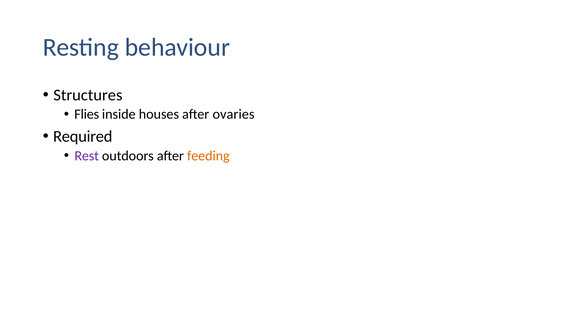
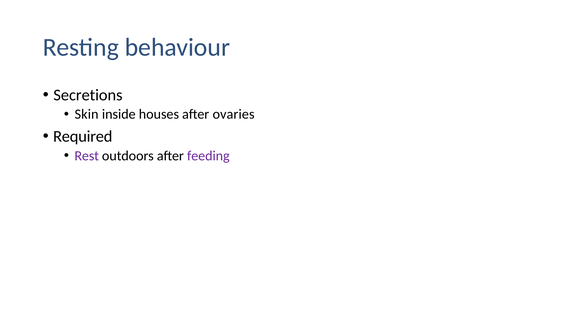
Structures: Structures -> Secretions
Flies: Flies -> Skin
feeding colour: orange -> purple
